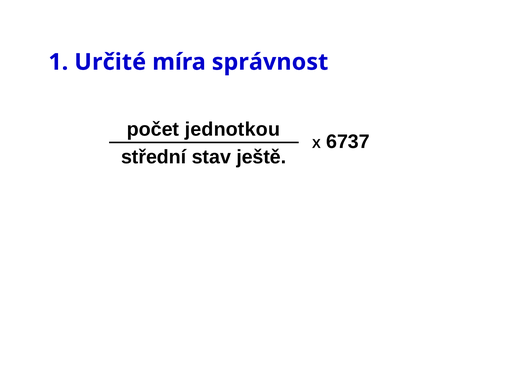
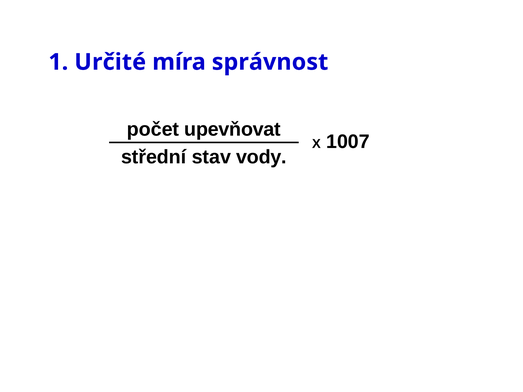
jednotkou: jednotkou -> upevňovat
6737: 6737 -> 1007
ještě: ještě -> vody
